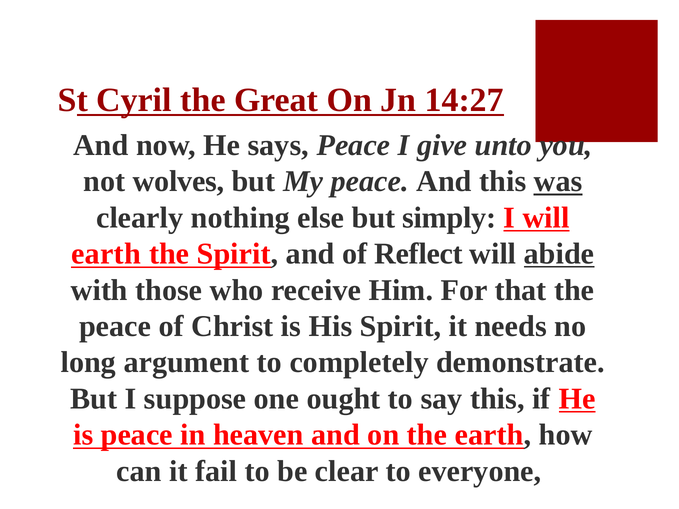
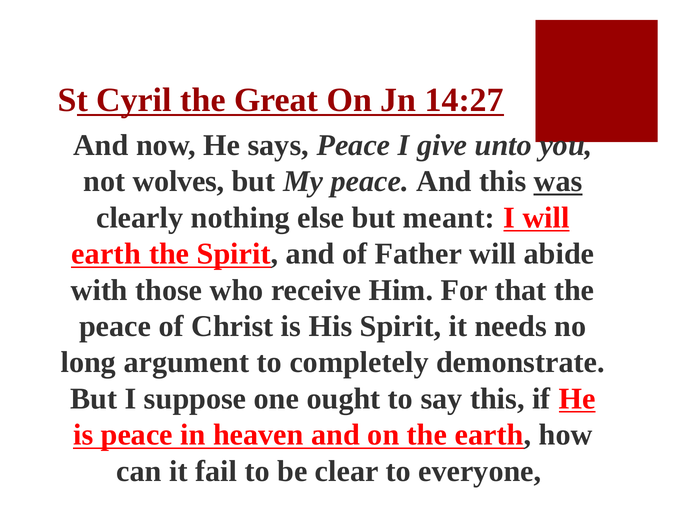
simply: simply -> meant
Reflect: Reflect -> Father
abide underline: present -> none
